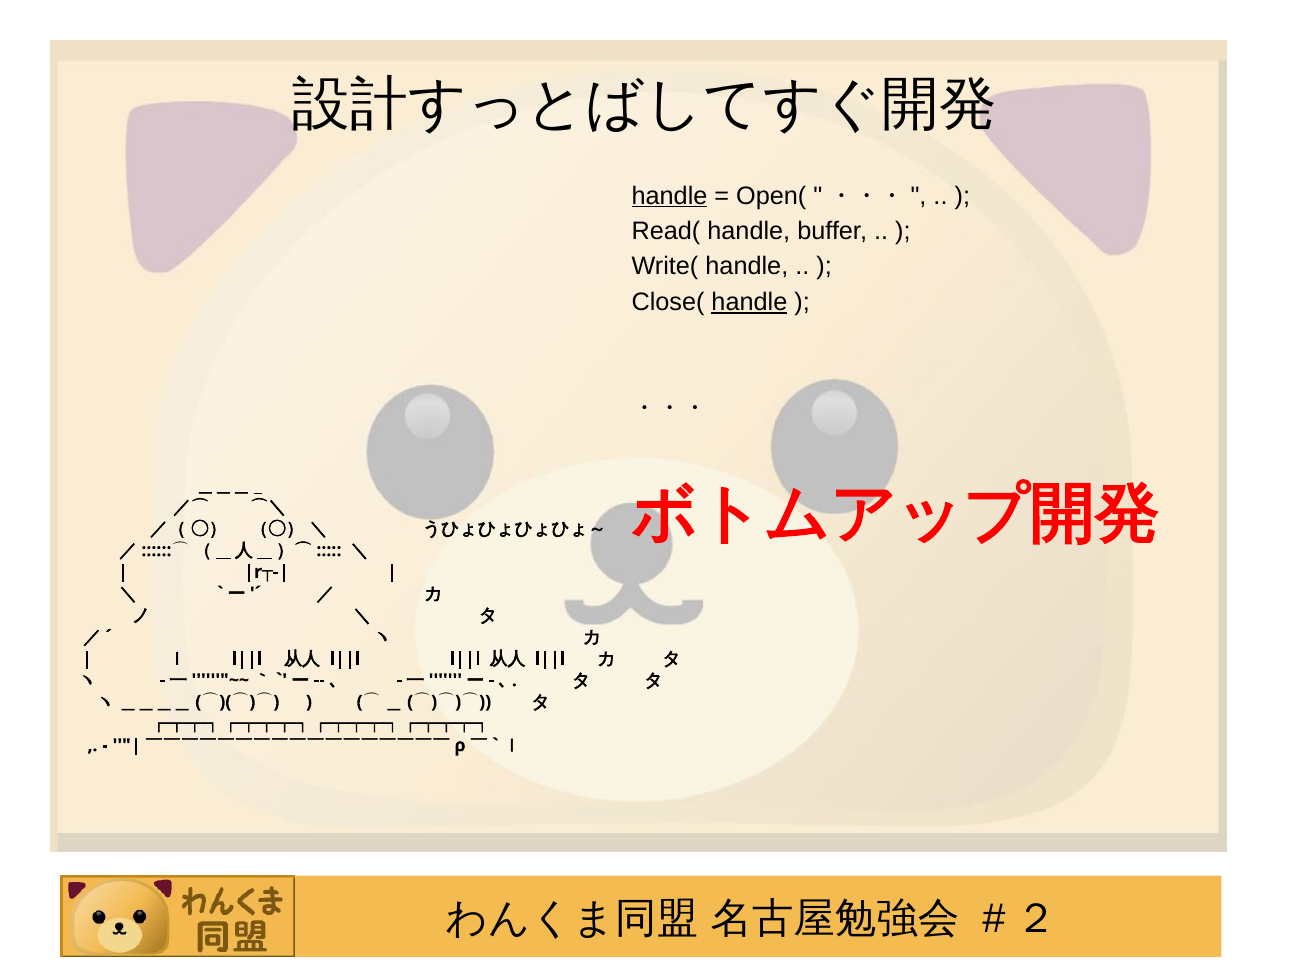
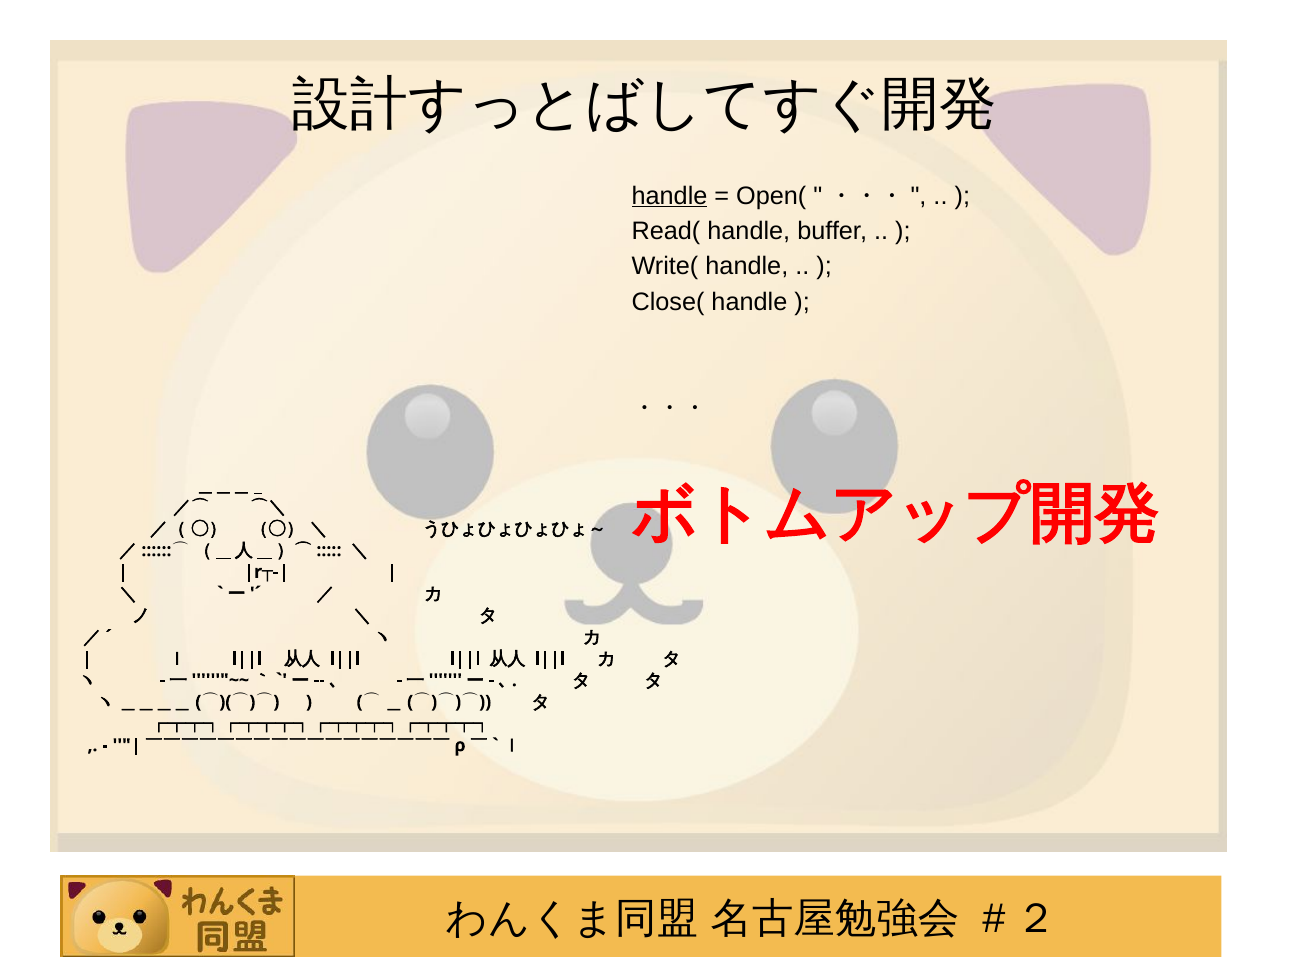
handle at (749, 302) underline: present -> none
